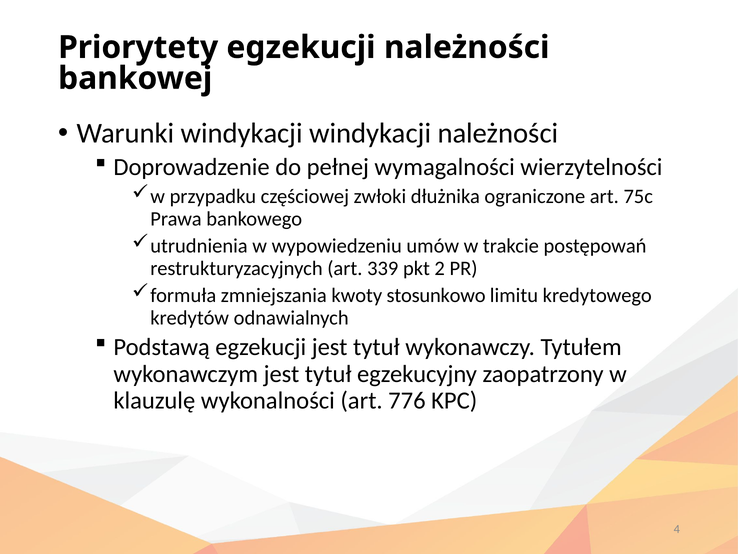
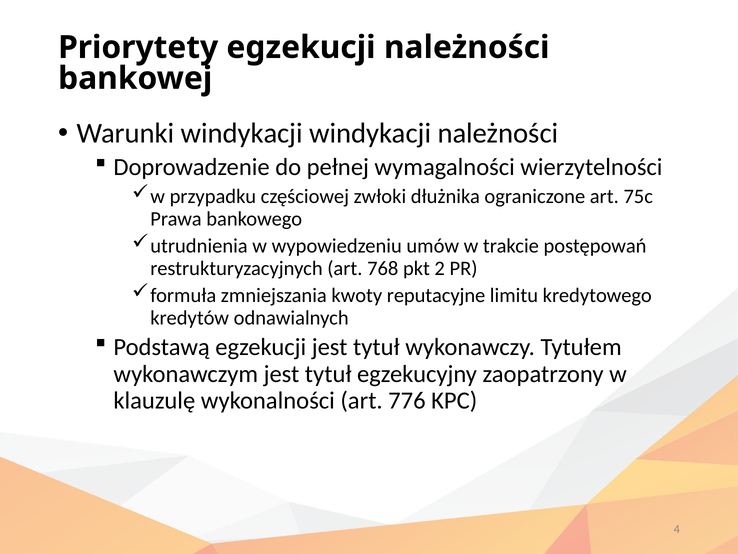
339: 339 -> 768
stosunkowo: stosunkowo -> reputacyjne
